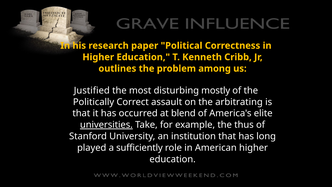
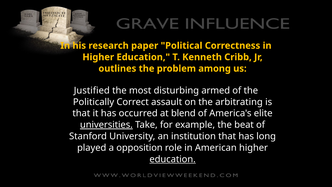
mostly: mostly -> armed
thus: thus -> beat
sufficiently: sufficiently -> opposition
education at (173, 159) underline: none -> present
